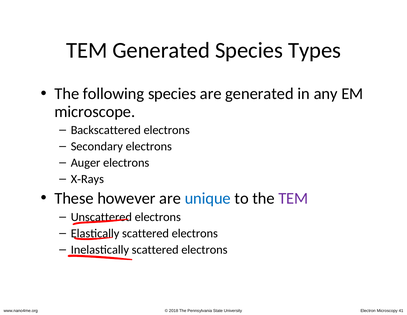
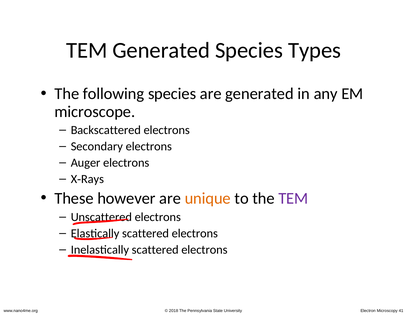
unique colour: blue -> orange
